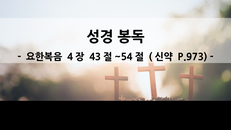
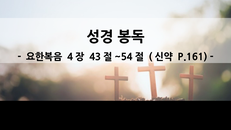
P.973: P.973 -> P.161
